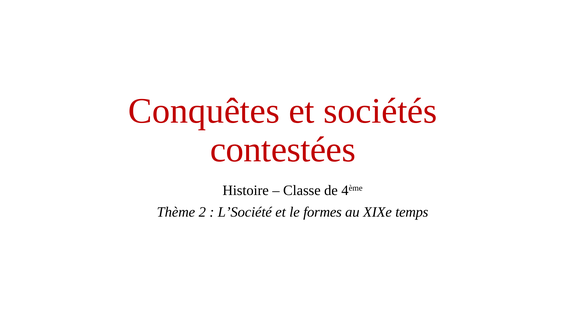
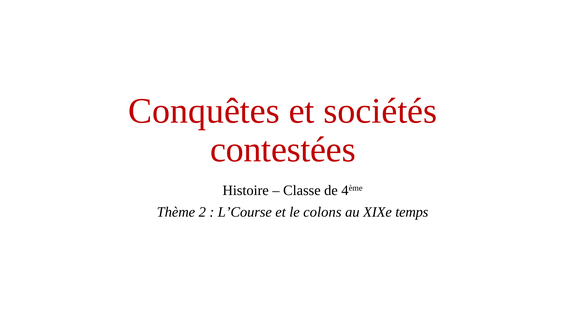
L’Société: L’Société -> L’Course
formes: formes -> colons
